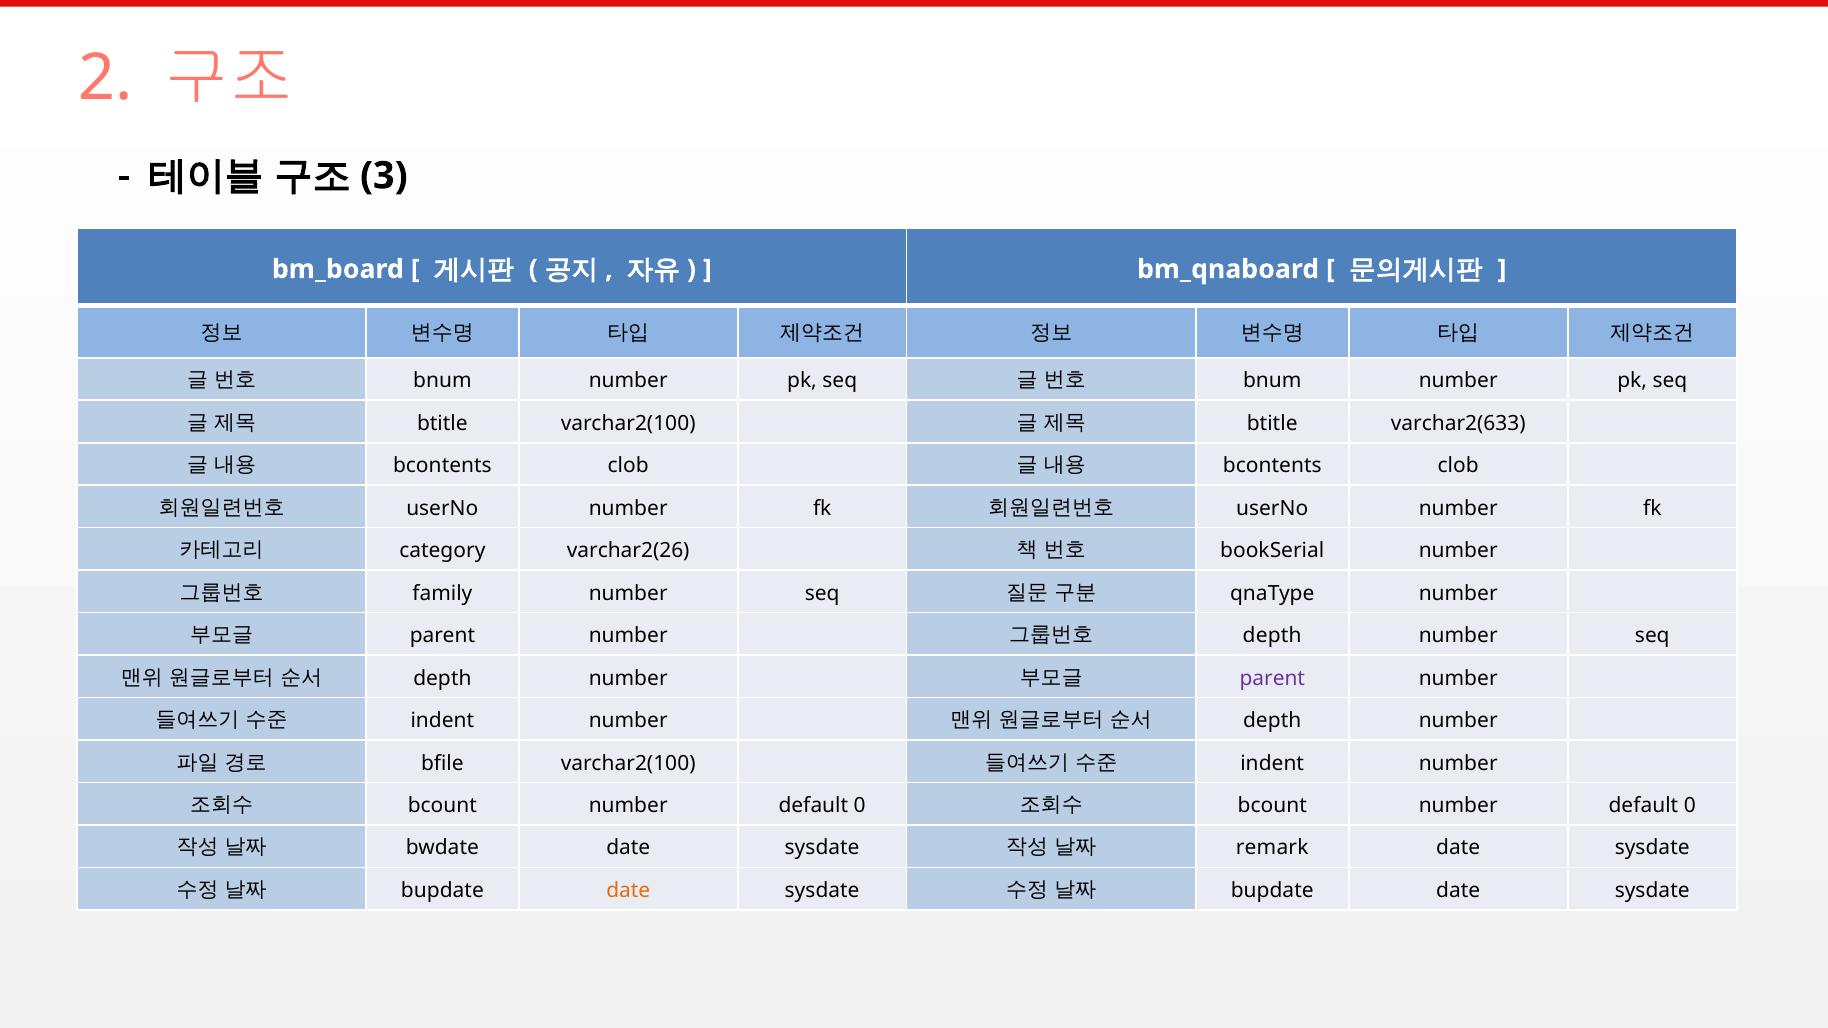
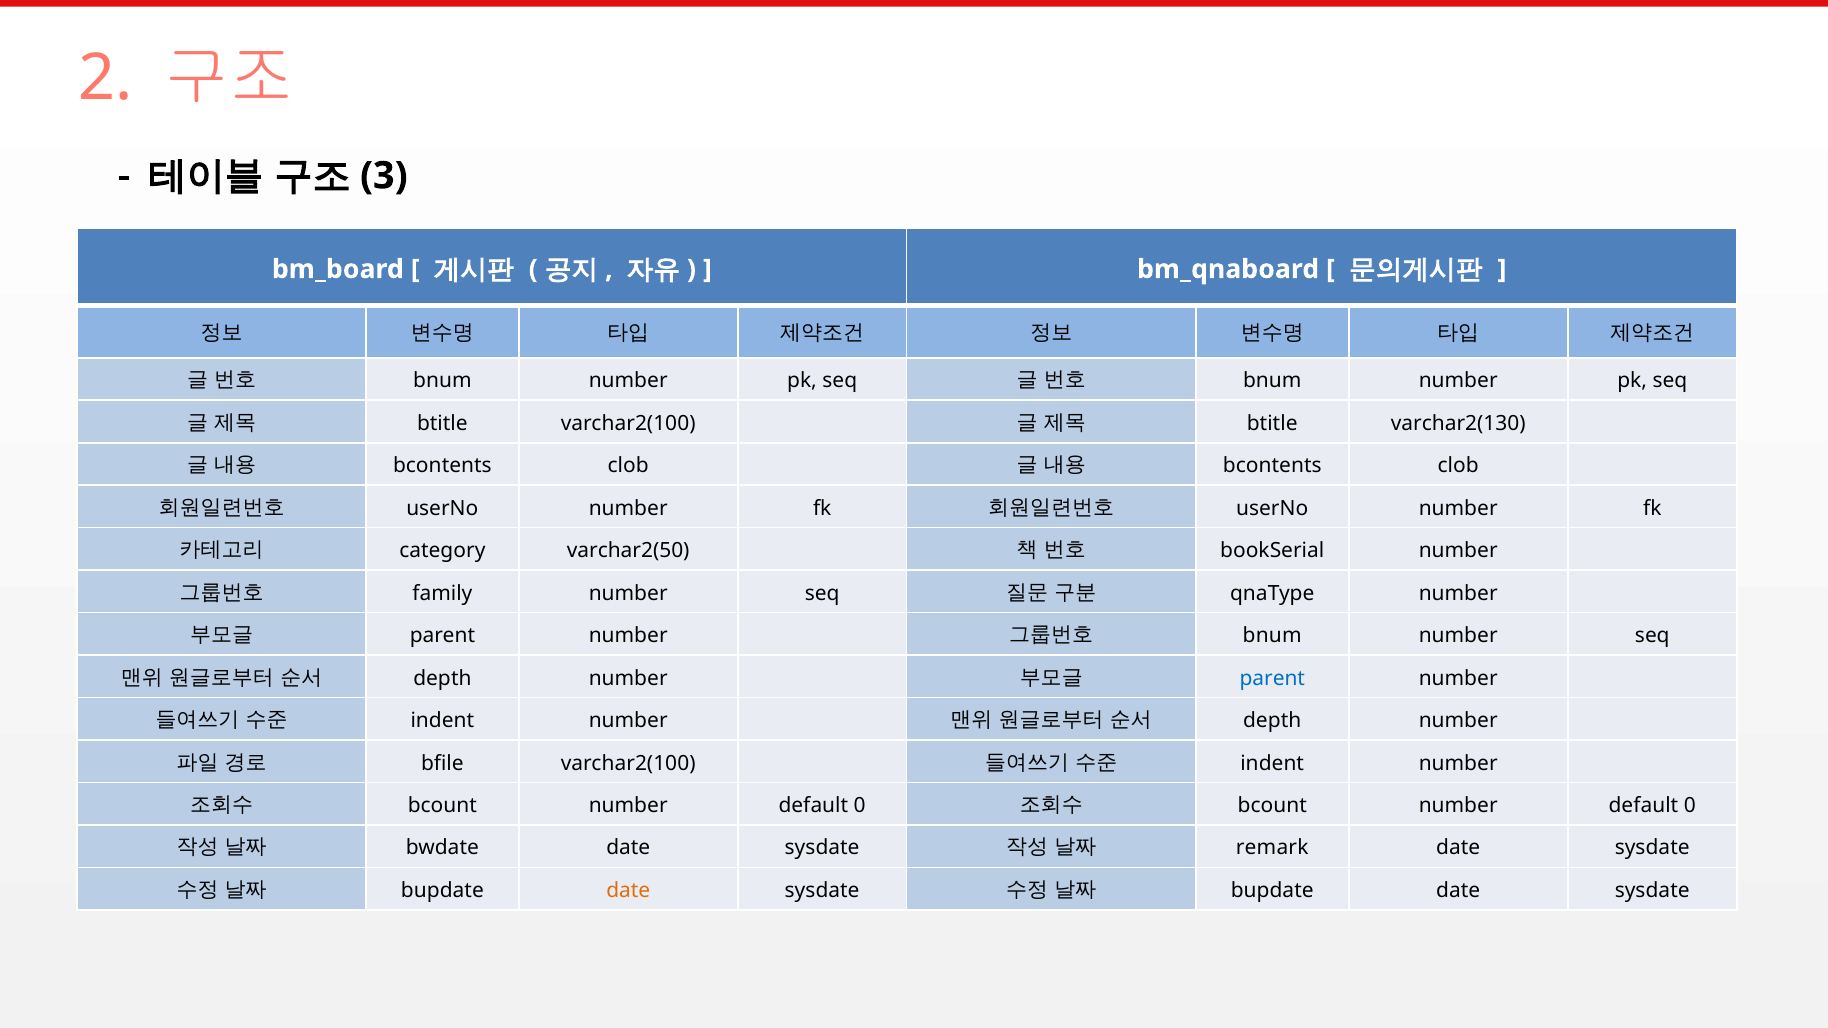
varchar2(633: varchar2(633 -> varchar2(130
varchar2(26: varchar2(26 -> varchar2(50
depth at (1272, 636): depth -> bnum
parent at (1272, 678) colour: purple -> blue
